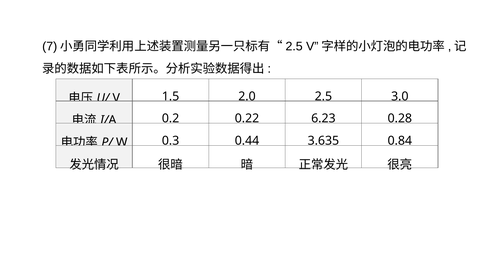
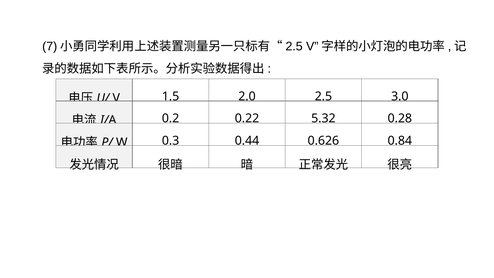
6.23: 6.23 -> 5.32
3.635: 3.635 -> 0.626
